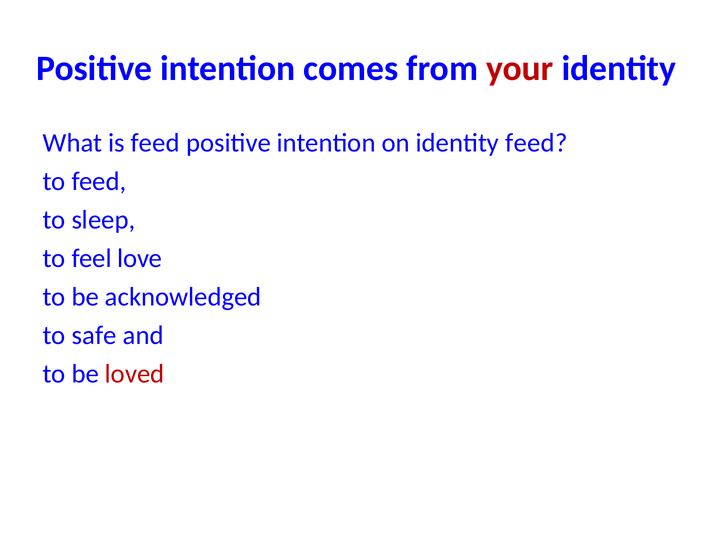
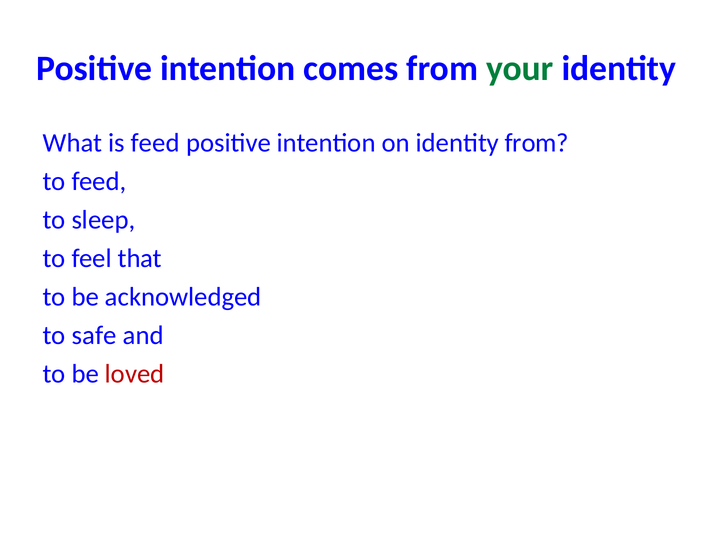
your colour: red -> green
identity feed: feed -> from
love: love -> that
